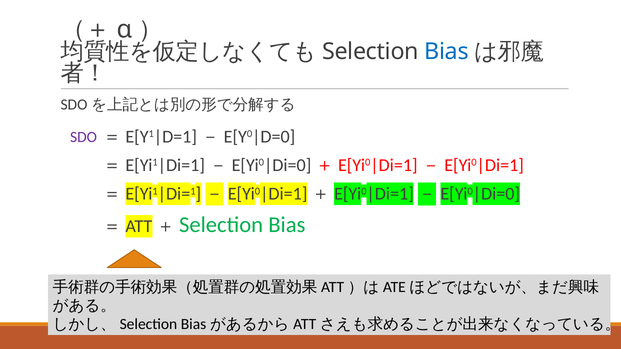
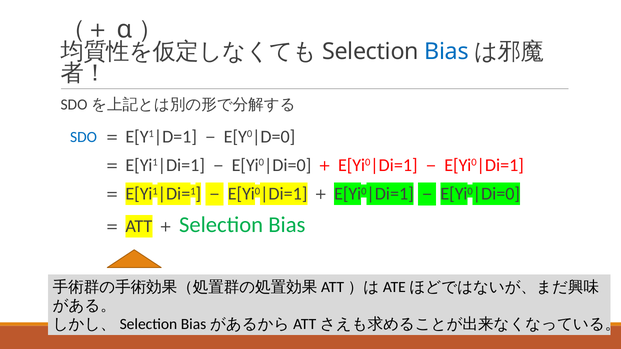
SDO colour: purple -> blue
